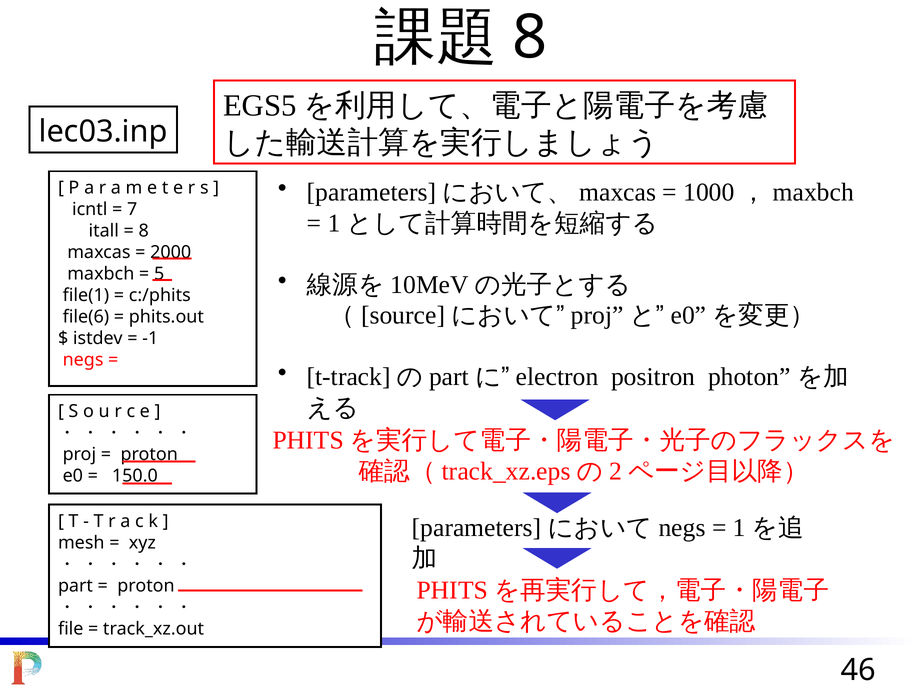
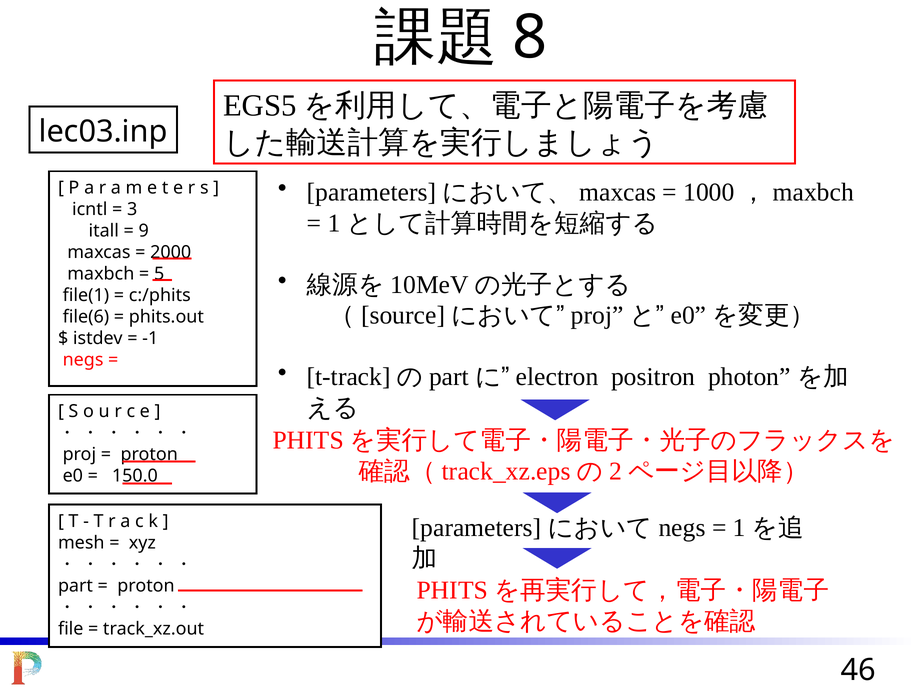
7: 7 -> 3
8 at (144, 231): 8 -> 9
